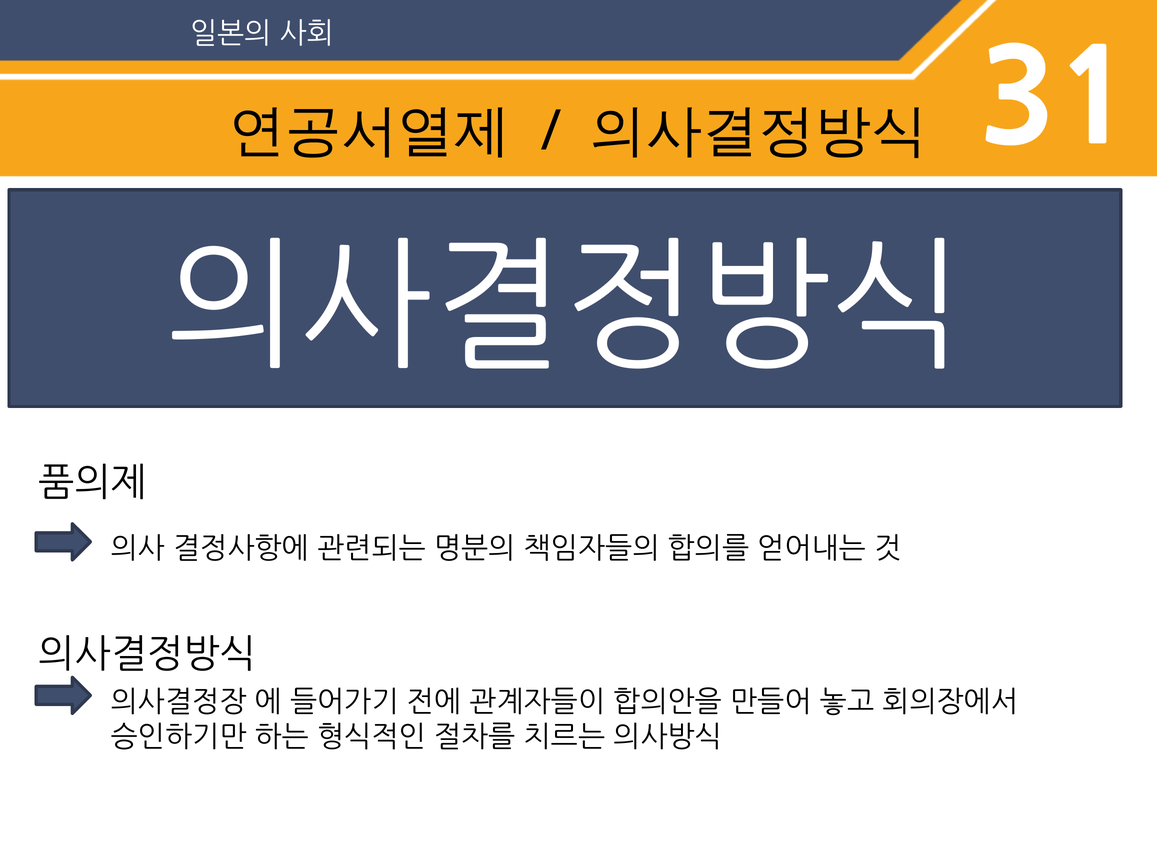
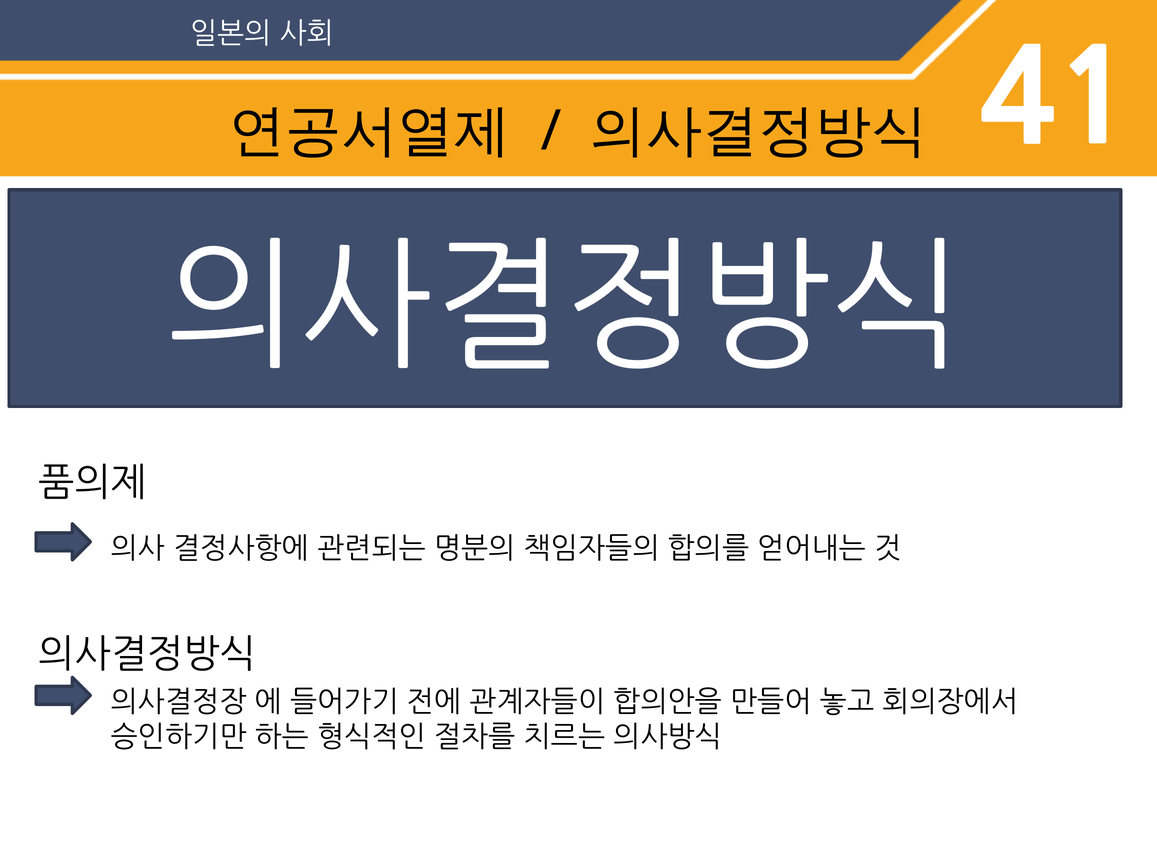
31: 31 -> 41
